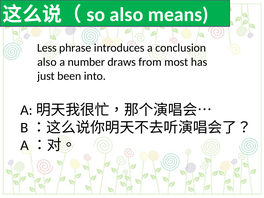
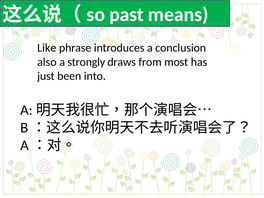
also at (126, 15): also -> past
Less: Less -> Like
number: number -> strongly
